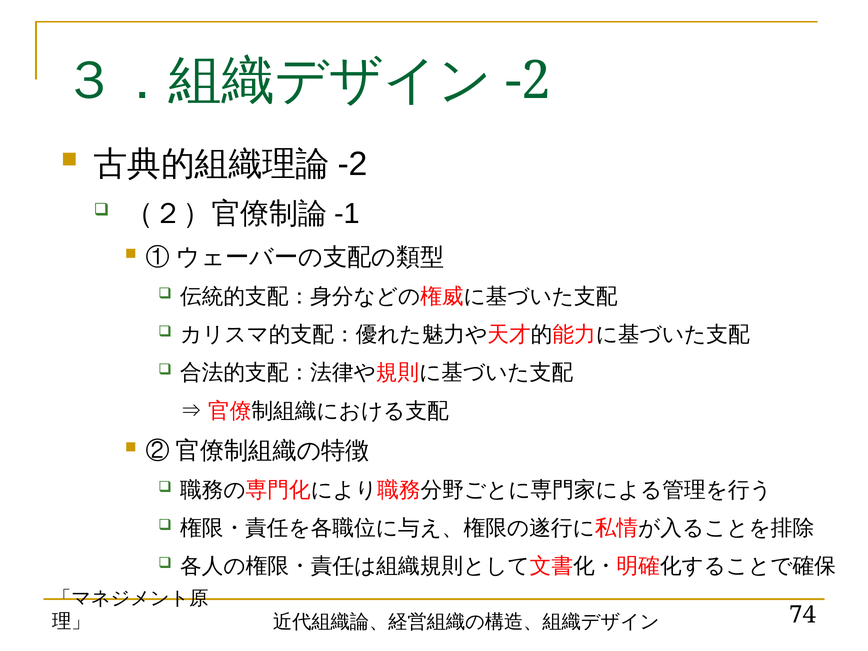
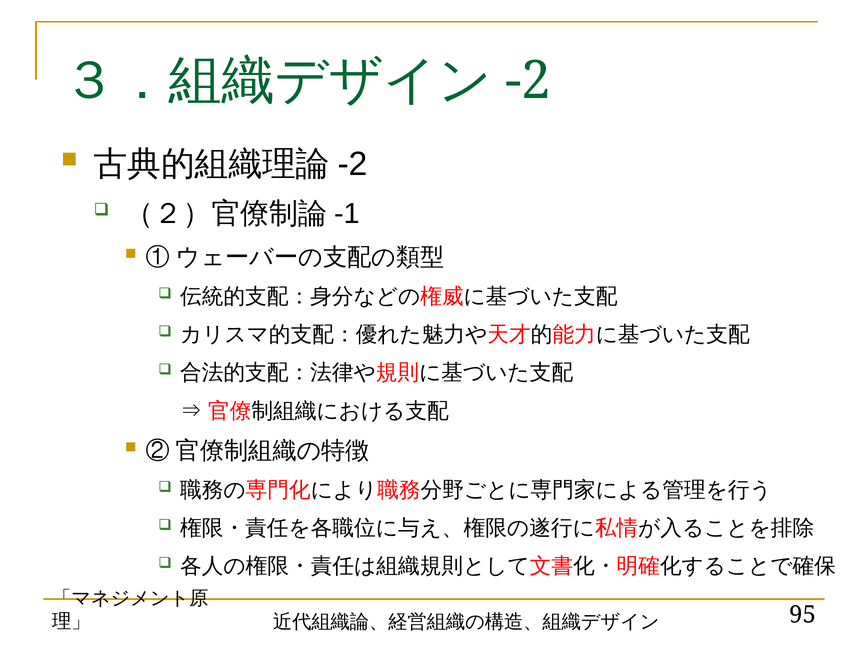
74: 74 -> 95
